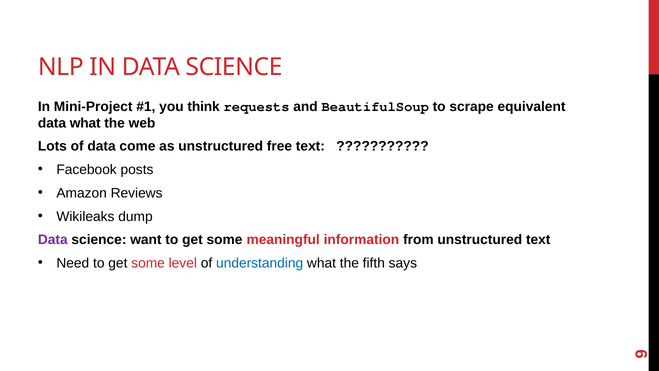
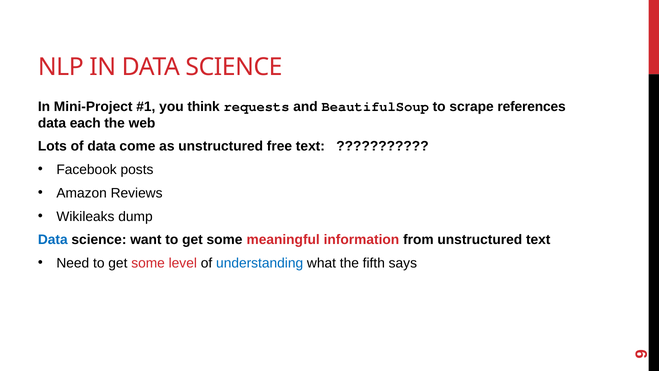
equivalent: equivalent -> references
data what: what -> each
Data at (53, 240) colour: purple -> blue
